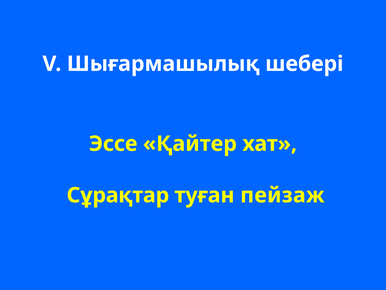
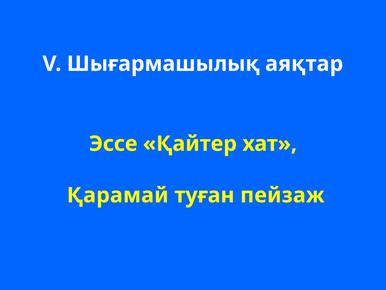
шебері: шебері -> аяқтар
Сұрақтар: Сұрақтар -> Қарамай
